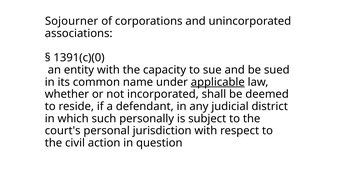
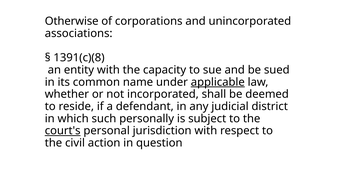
Sojourner: Sojourner -> Otherwise
1391(c)(0: 1391(c)(0 -> 1391(c)(8
court's underline: none -> present
